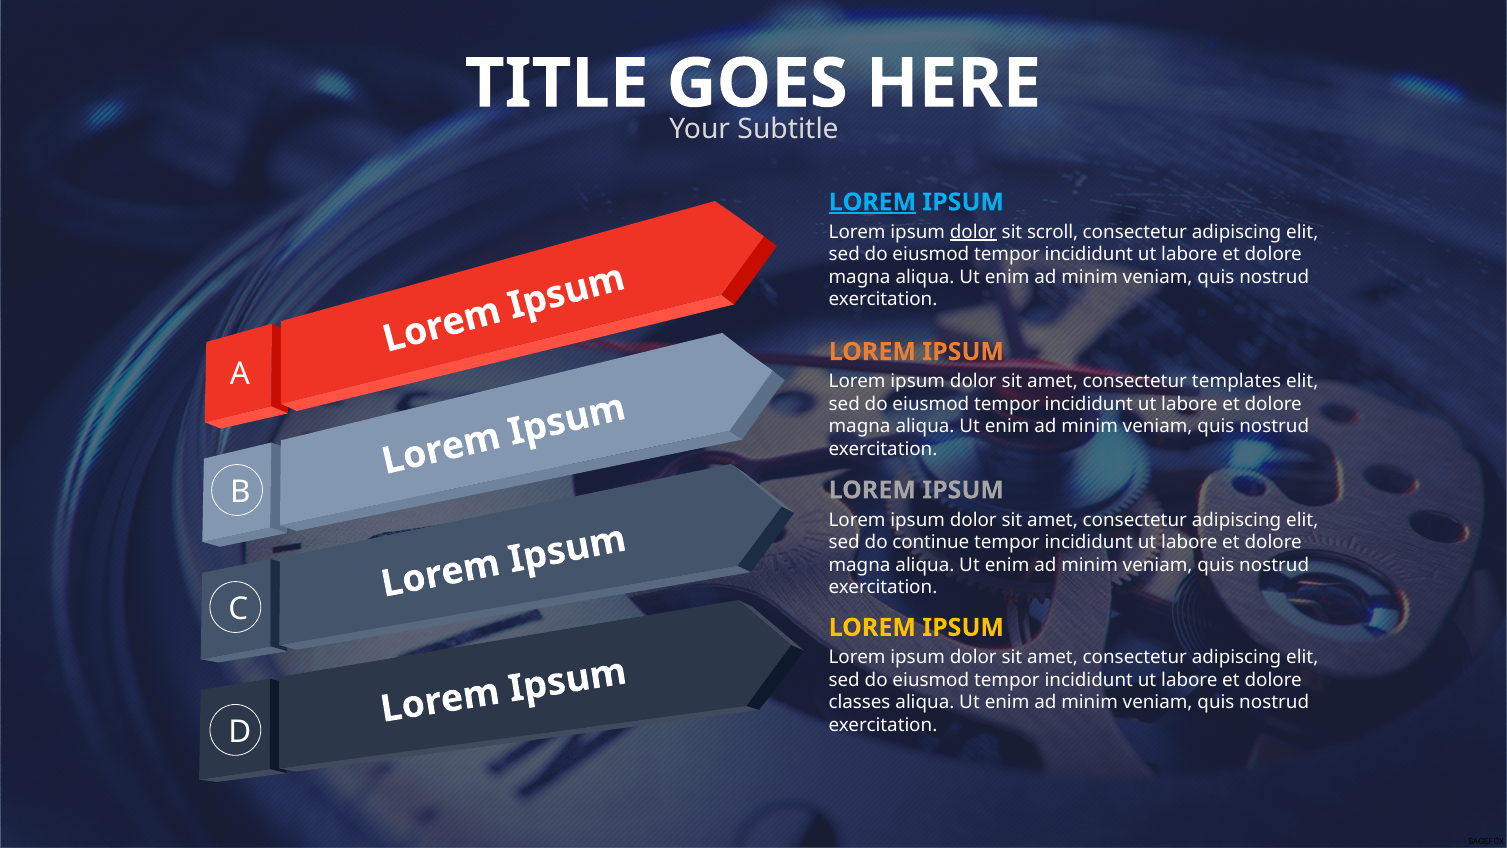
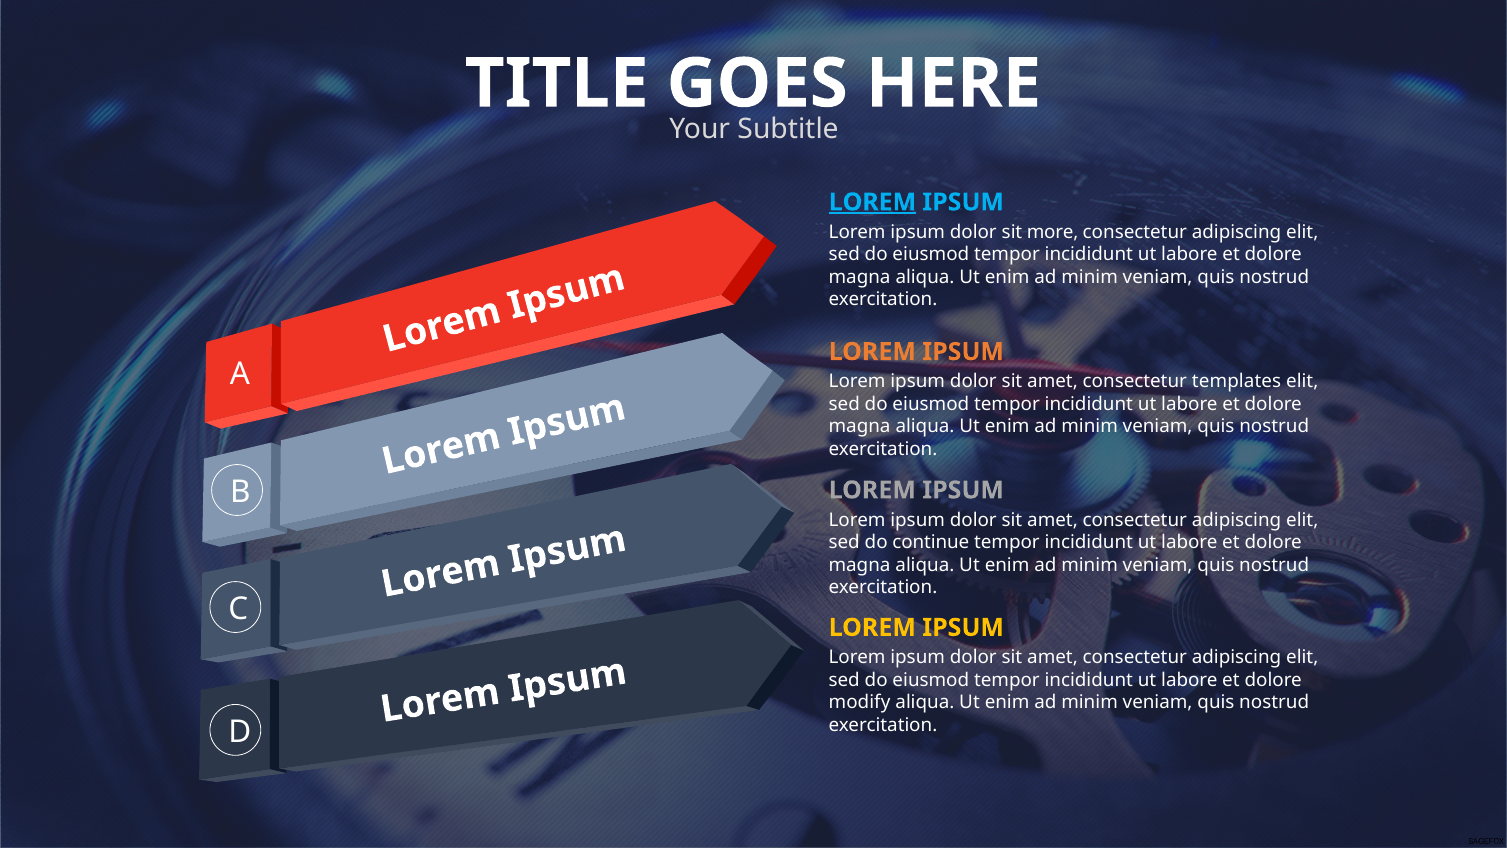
dolor at (973, 232) underline: present -> none
scroll: scroll -> more
classes: classes -> modify
